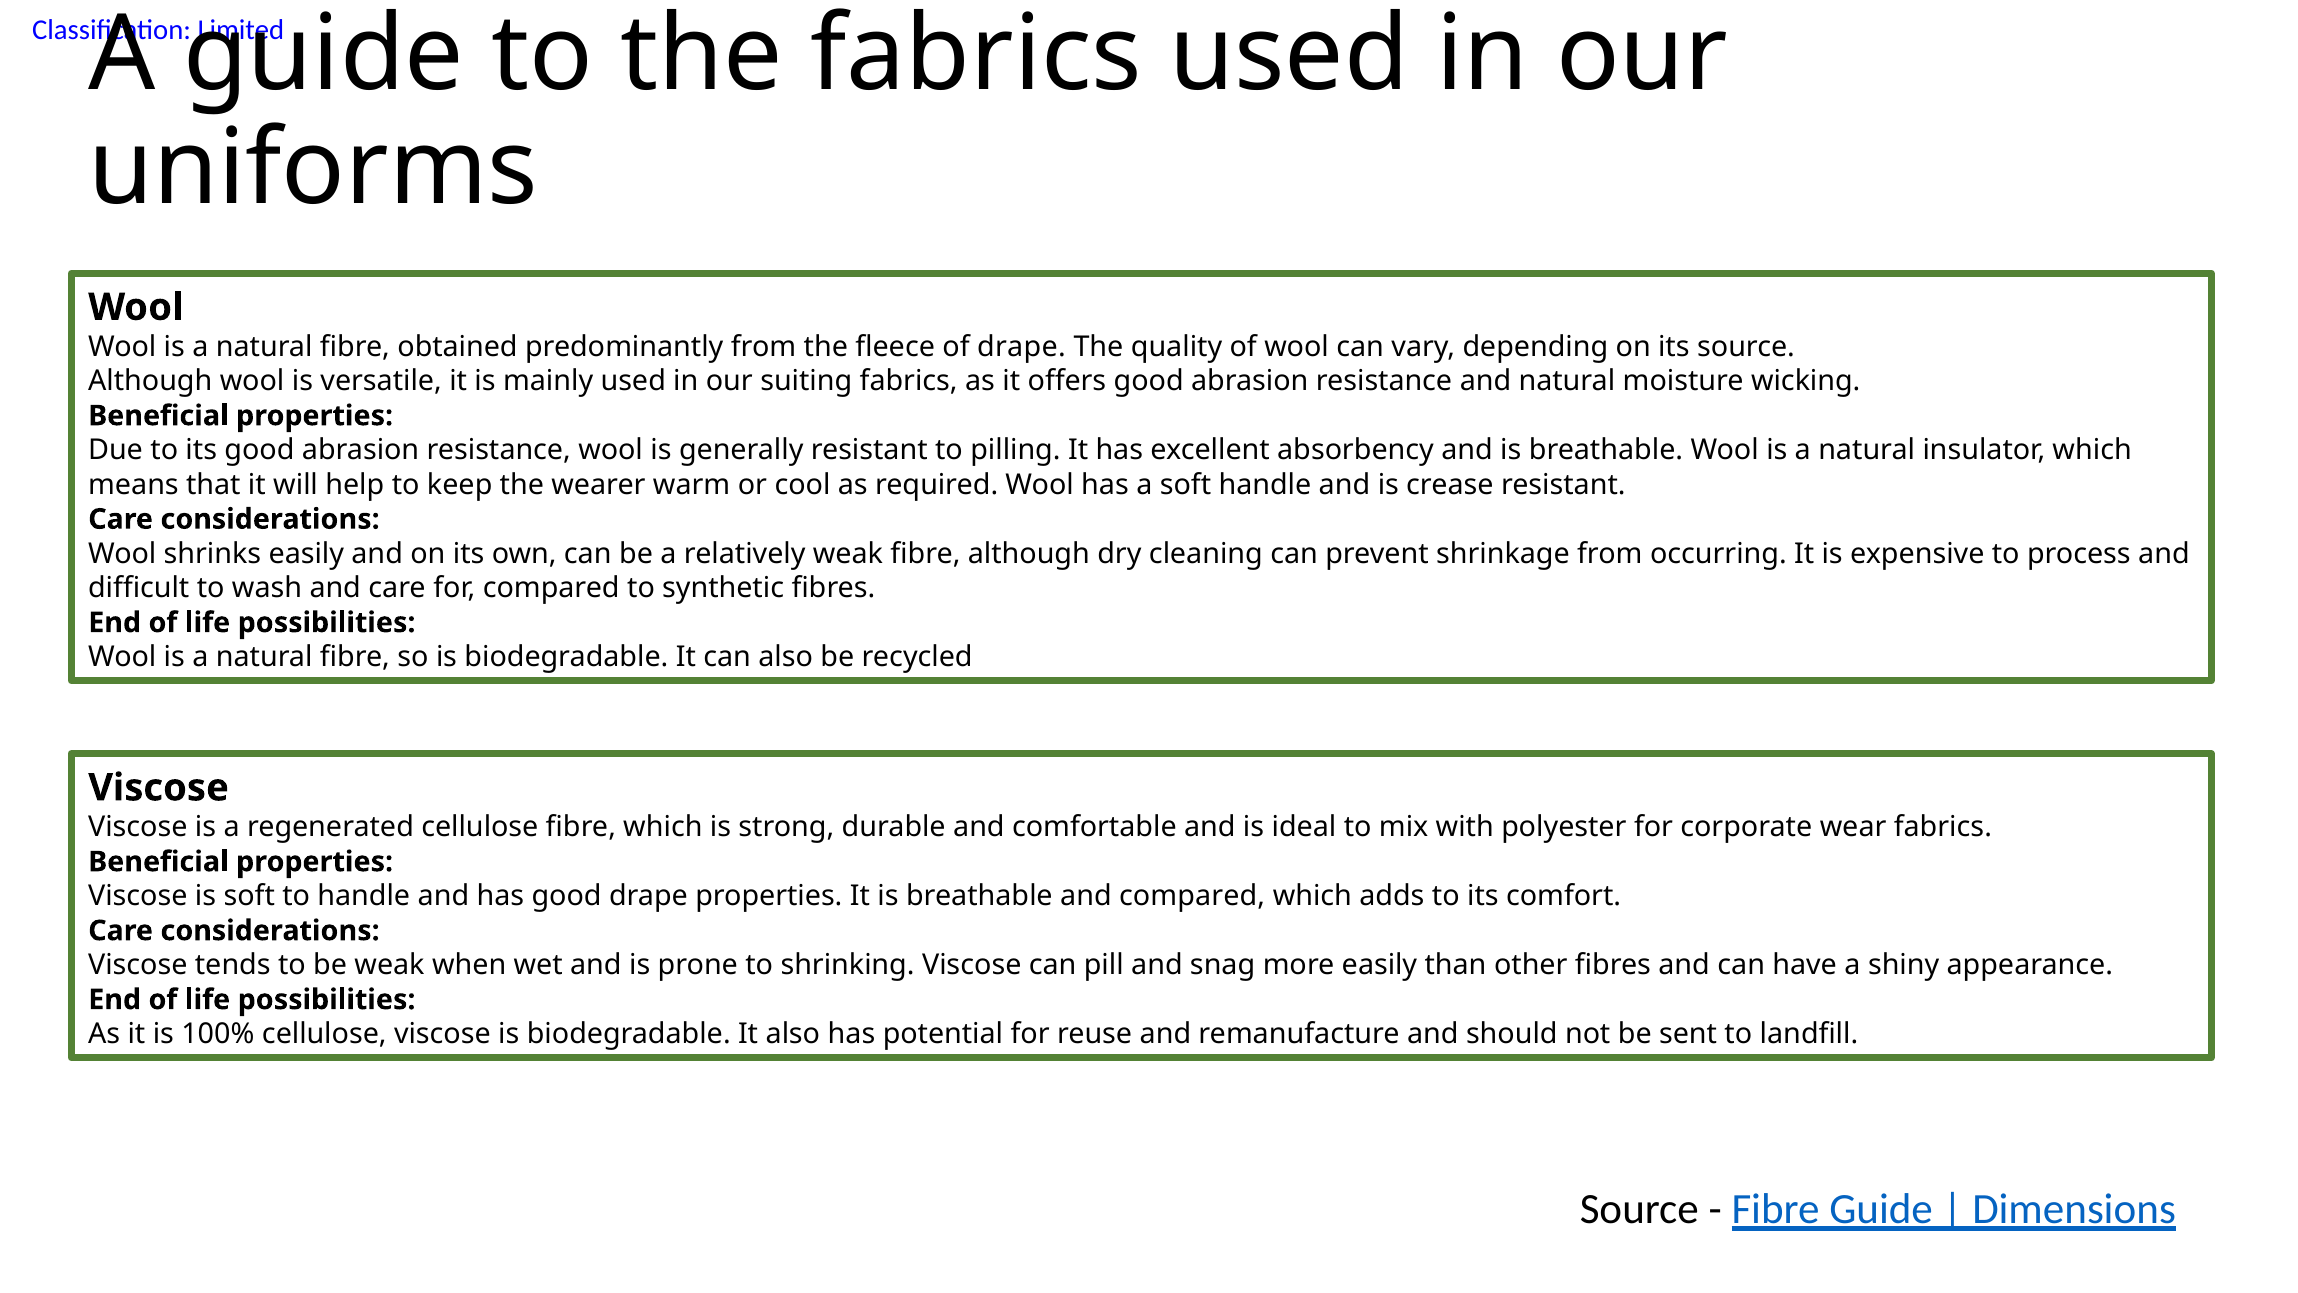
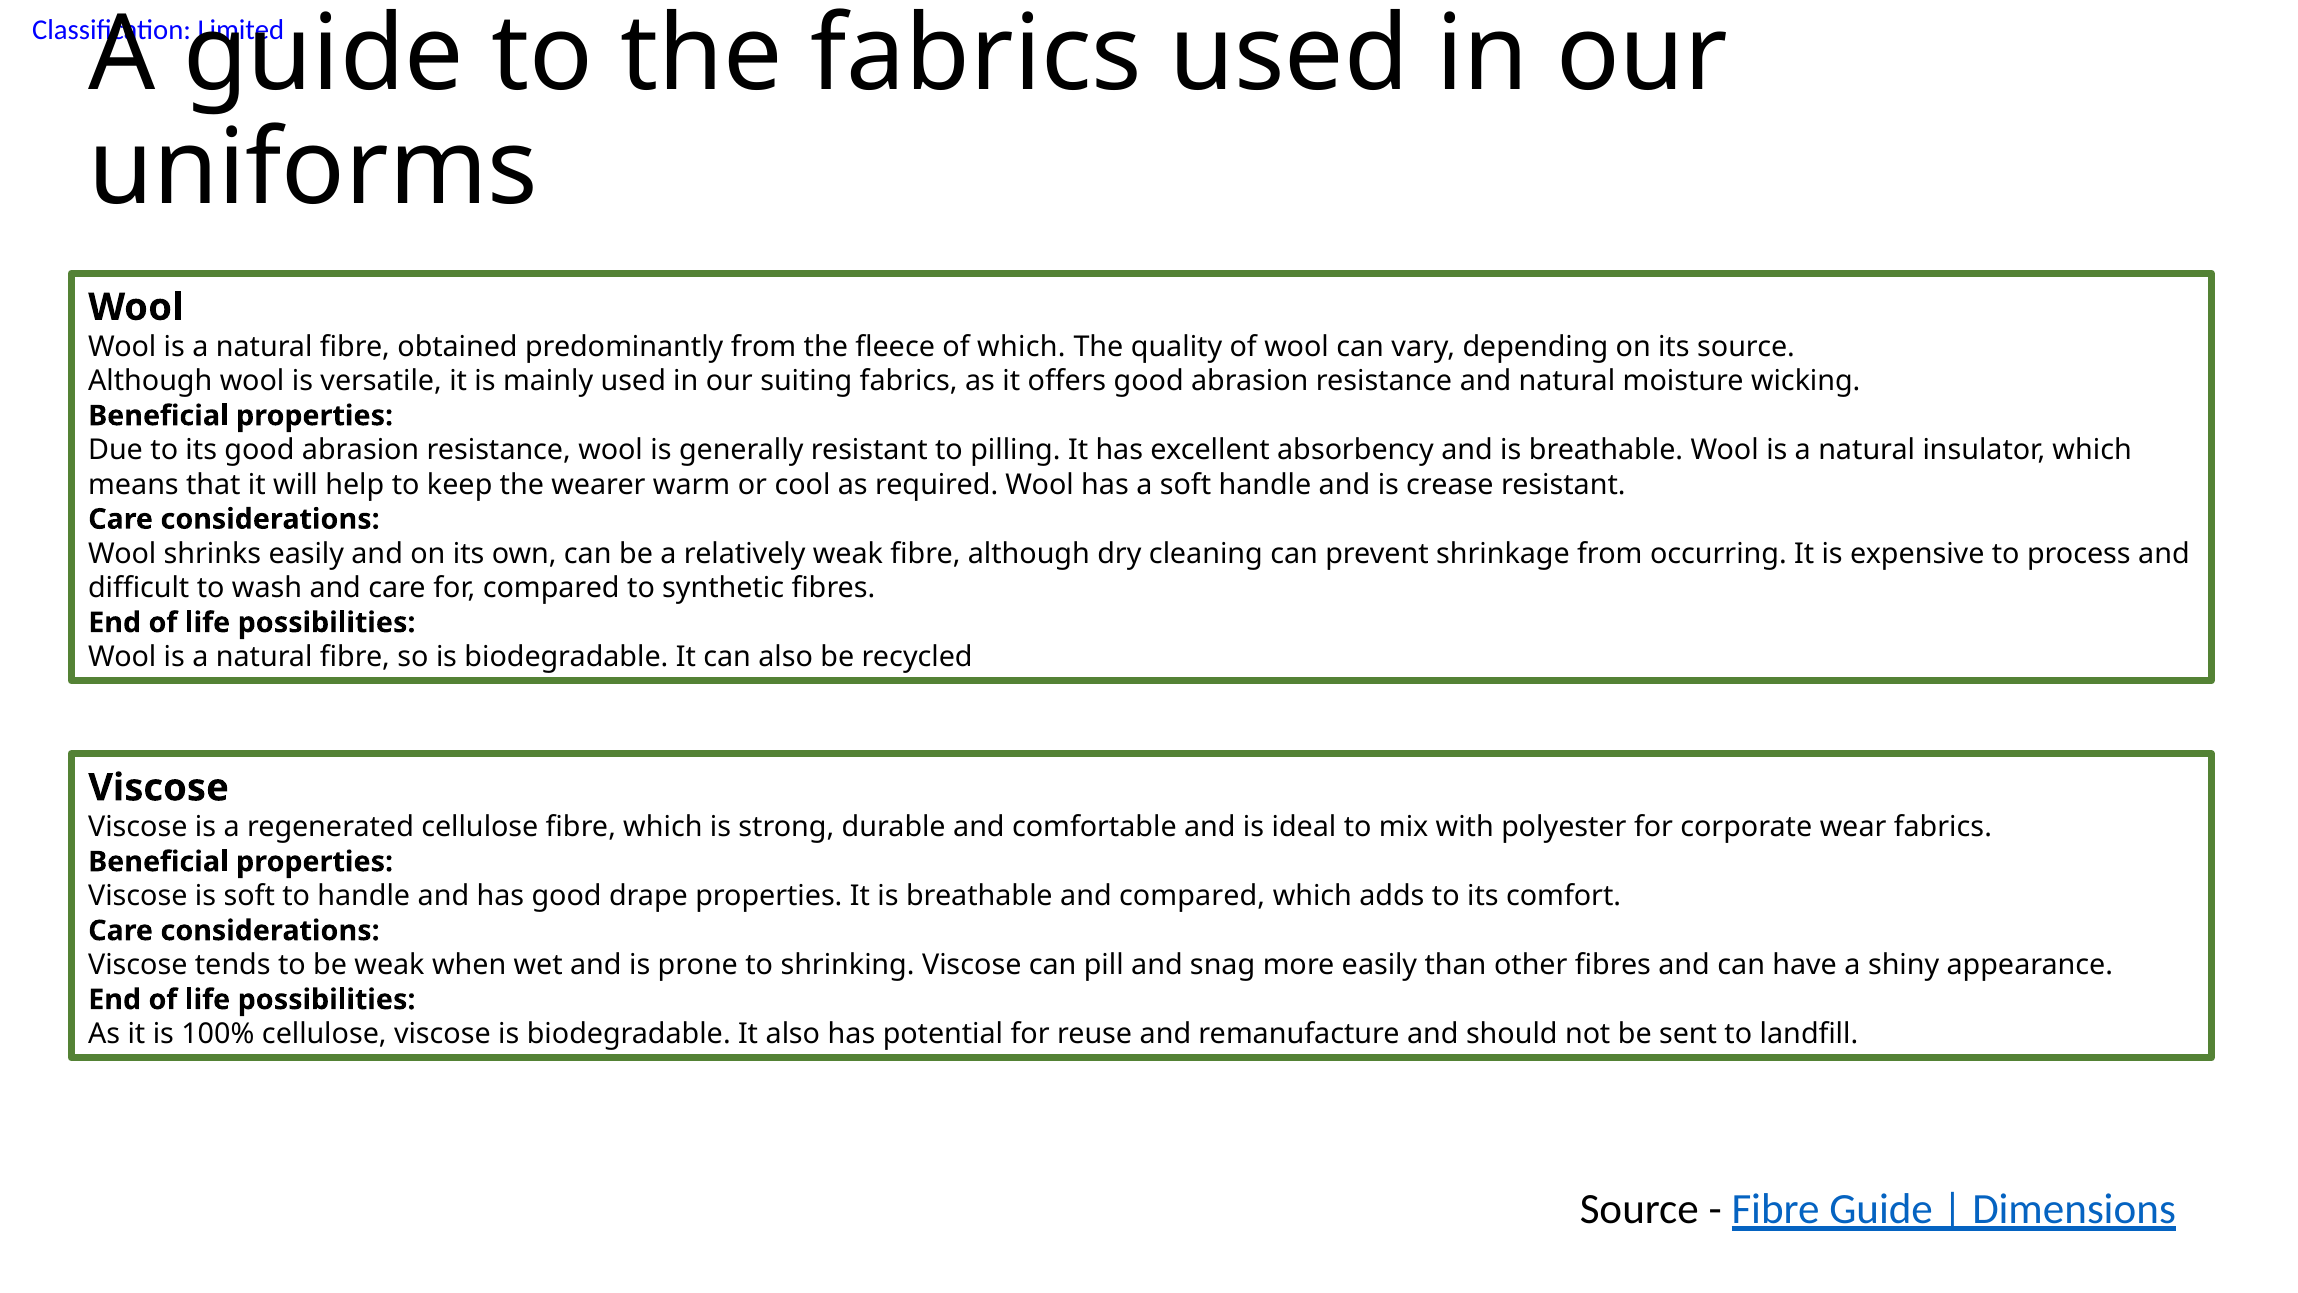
of drape: drape -> which
